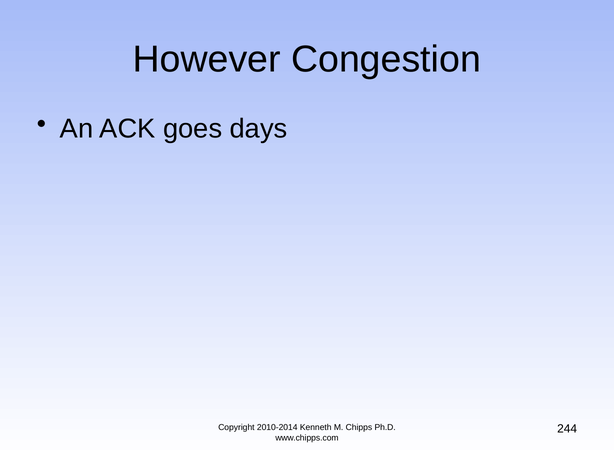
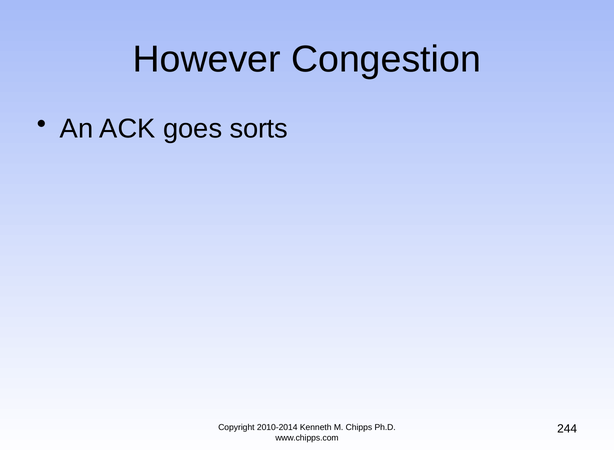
days: days -> sorts
